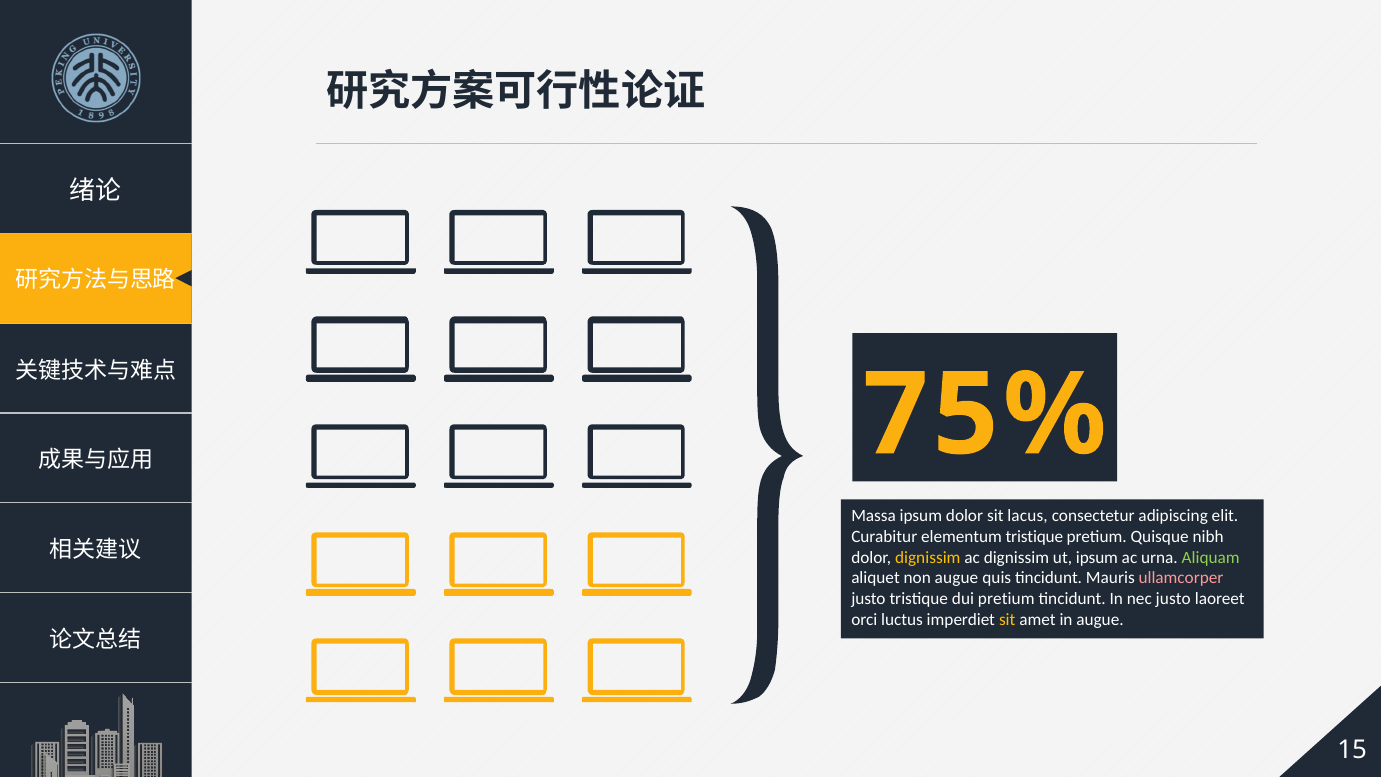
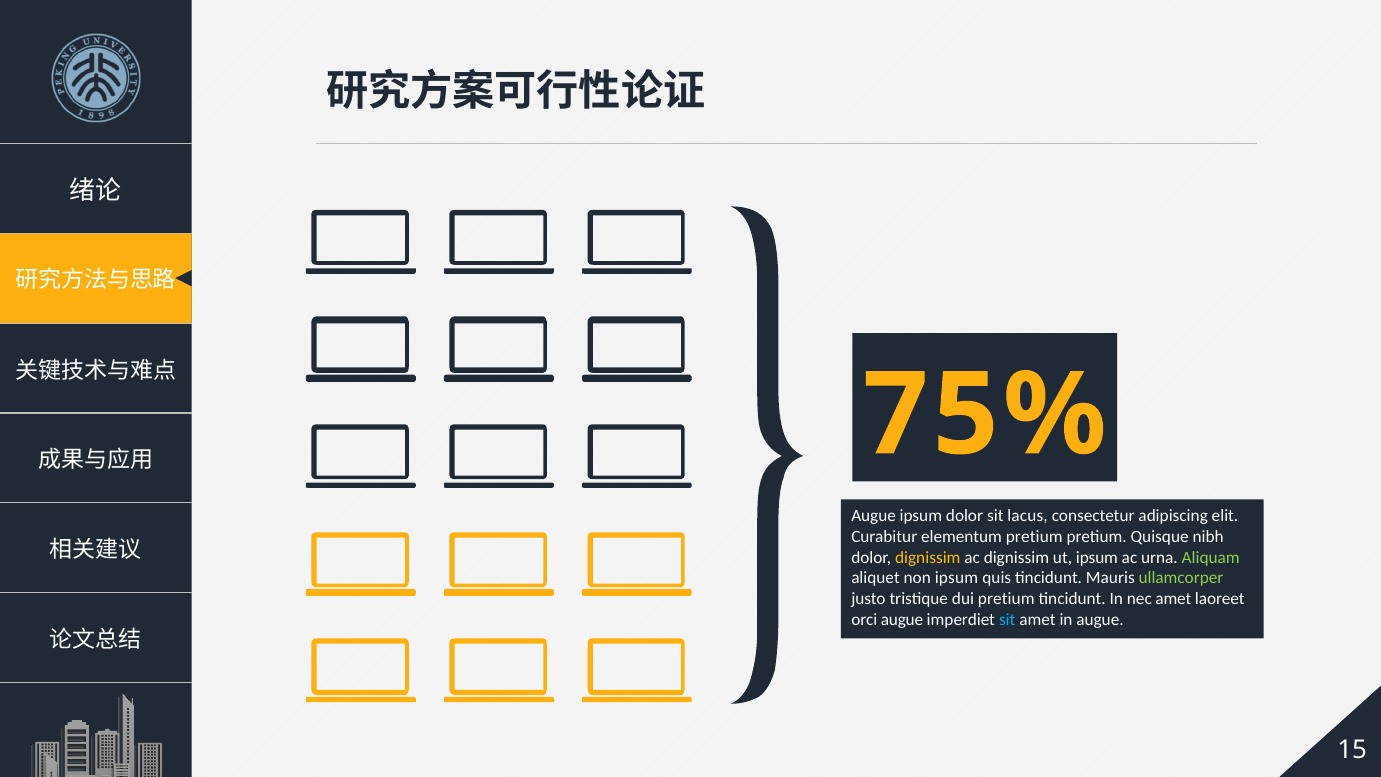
Massa at (874, 516): Massa -> Augue
elementum tristique: tristique -> pretium
non augue: augue -> ipsum
ullamcorper colour: pink -> light green
nec justo: justo -> amet
orci luctus: luctus -> augue
sit at (1007, 620) colour: yellow -> light blue
